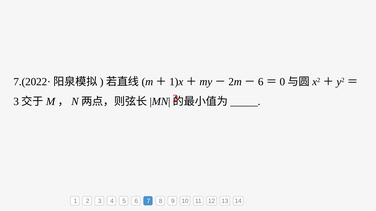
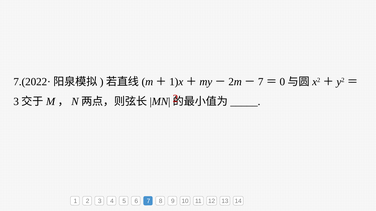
6 at (261, 82): 6 -> 7
